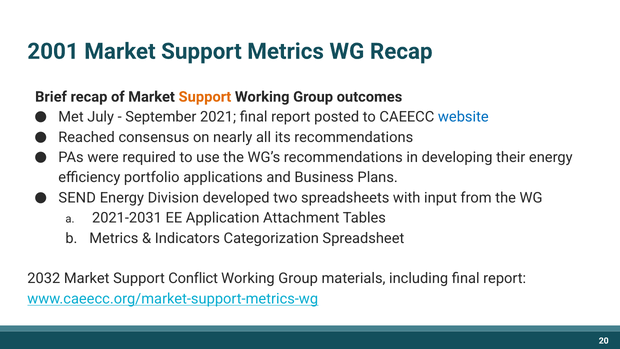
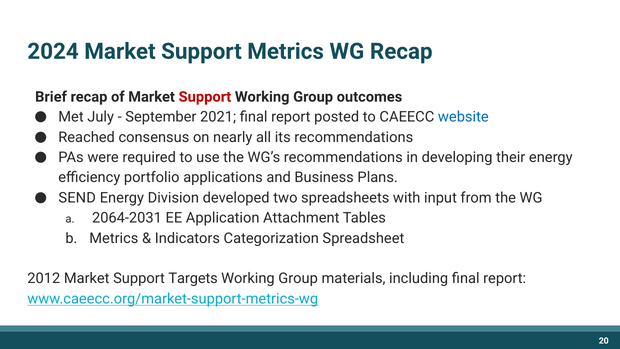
2001: 2001 -> 2024
Support at (205, 97) colour: orange -> red
2021-2031: 2021-2031 -> 2064-2031
2032: 2032 -> 2012
Conflict: Conflict -> Targets
